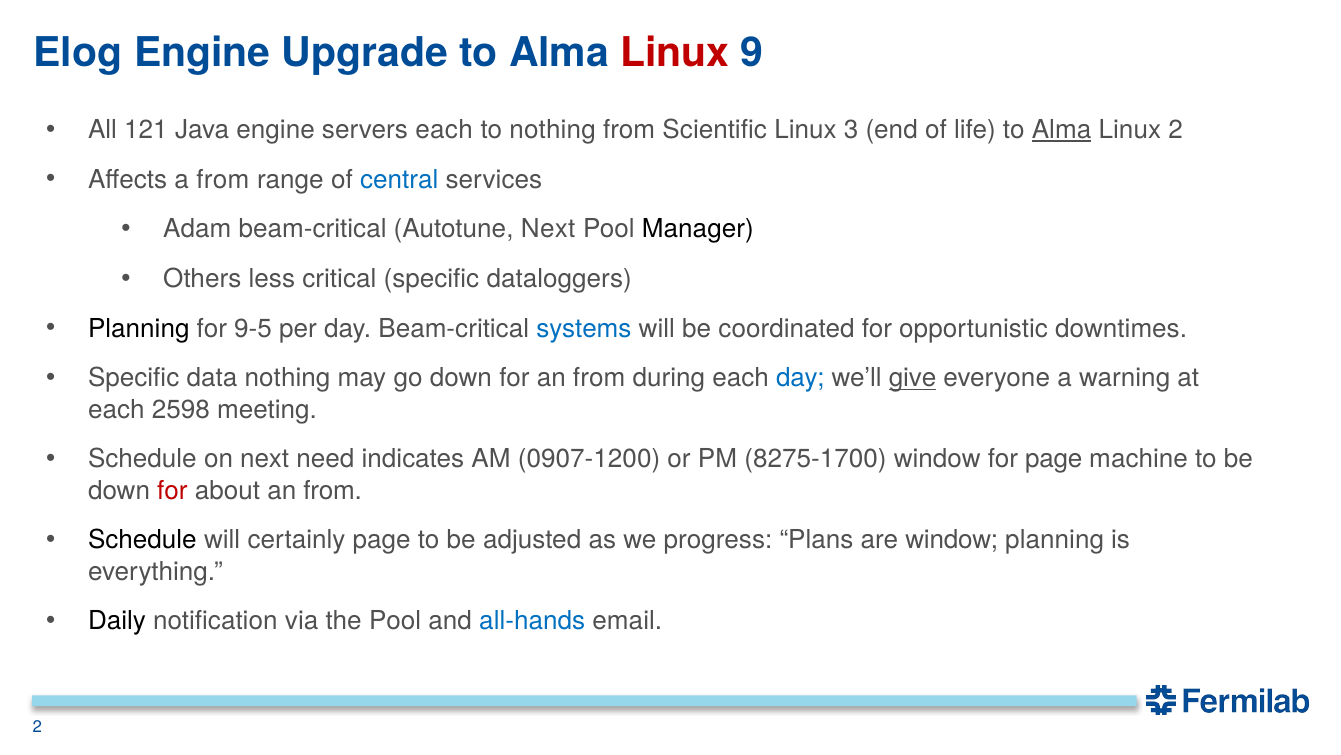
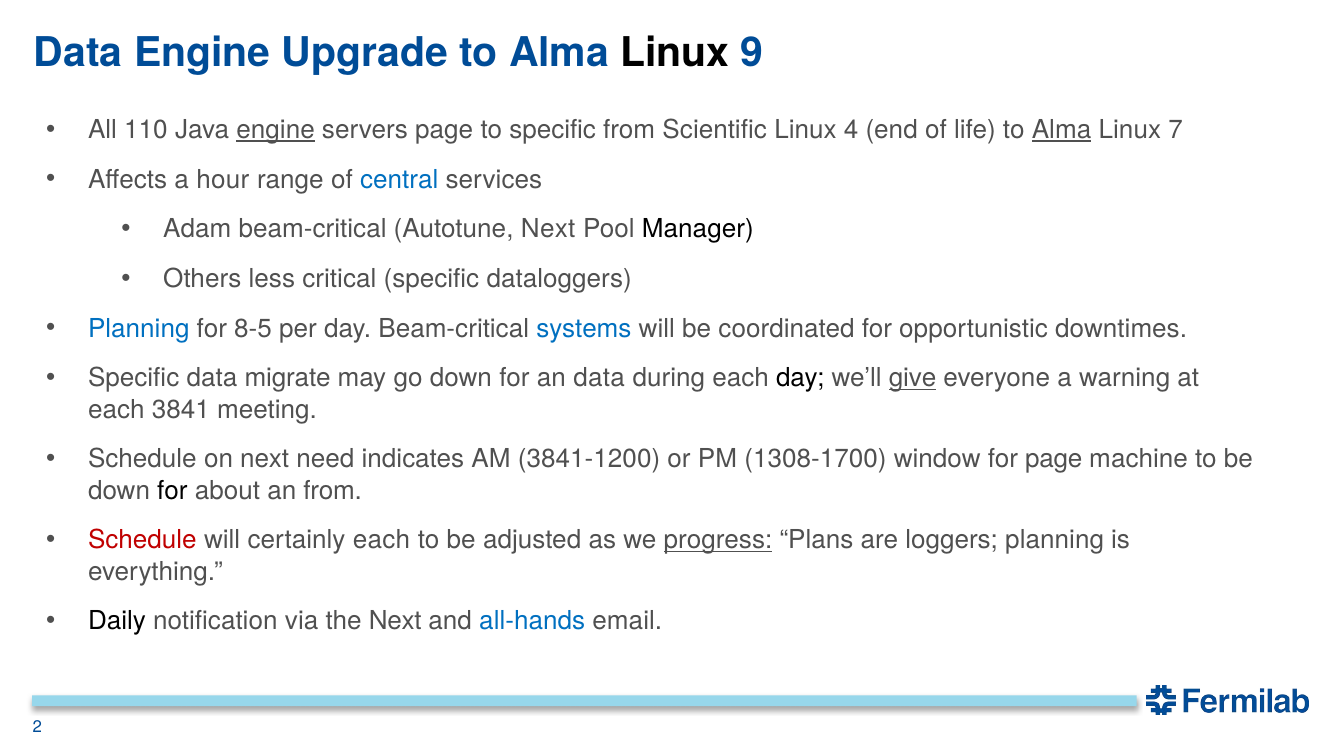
Elog at (78, 53): Elog -> Data
Linux at (675, 53) colour: red -> black
121: 121 -> 110
engine at (276, 130) underline: none -> present
servers each: each -> page
to nothing: nothing -> specific
3: 3 -> 4
Linux 2: 2 -> 7
a from: from -> hour
Planning at (139, 328) colour: black -> blue
9-5: 9-5 -> 8-5
data nothing: nothing -> migrate
for an from: from -> data
day at (800, 378) colour: blue -> black
2598: 2598 -> 3841
0907-1200: 0907-1200 -> 3841-1200
8275-1700: 8275-1700 -> 1308-1700
for at (172, 490) colour: red -> black
Schedule at (142, 540) colour: black -> red
certainly page: page -> each
progress underline: none -> present
are window: window -> loggers
the Pool: Pool -> Next
